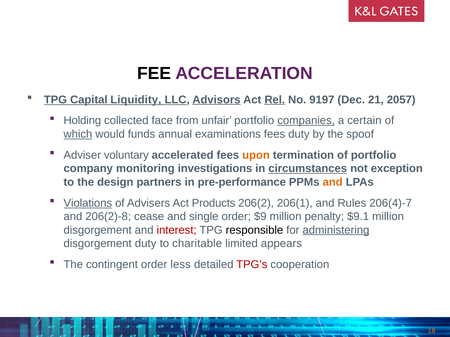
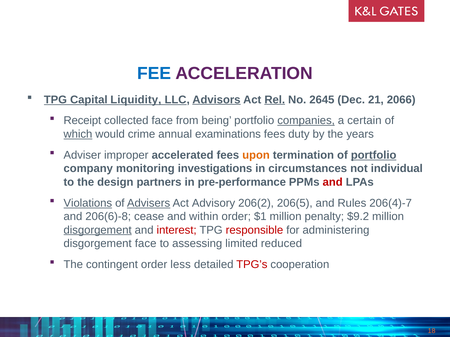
FEE colour: black -> blue
9197: 9197 -> 2645
2057: 2057 -> 2066
Holding: Holding -> Receipt
unfair: unfair -> being
funds: funds -> crime
spoof: spoof -> years
voluntary: voluntary -> improper
portfolio at (374, 155) underline: none -> present
circumstances underline: present -> none
exception: exception -> individual
and at (333, 182) colour: orange -> red
Advisers underline: none -> present
Products: Products -> Advisory
206(1: 206(1 -> 206(5
206(2)-8: 206(2)-8 -> 206(6)-8
single: single -> within
$9: $9 -> $1
$9.1: $9.1 -> $9.2
disgorgement at (98, 230) underline: none -> present
responsible colour: black -> red
administering underline: present -> none
disgorgement duty: duty -> face
charitable: charitable -> assessing
appears: appears -> reduced
